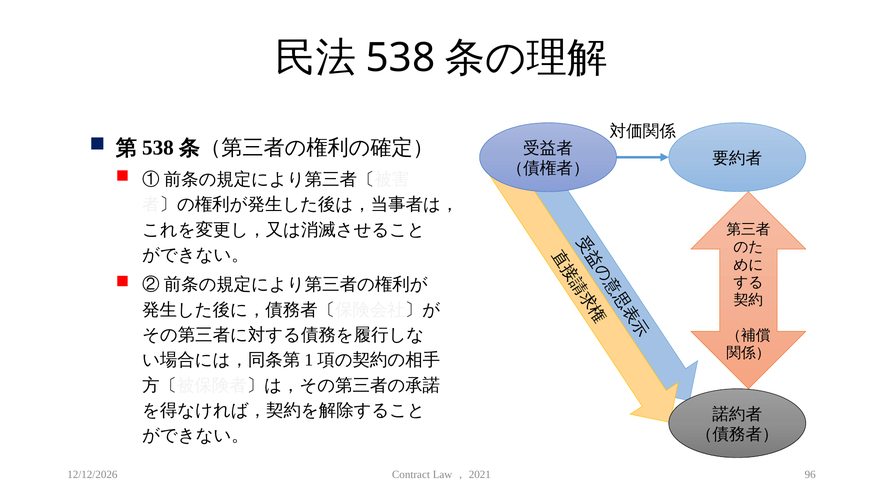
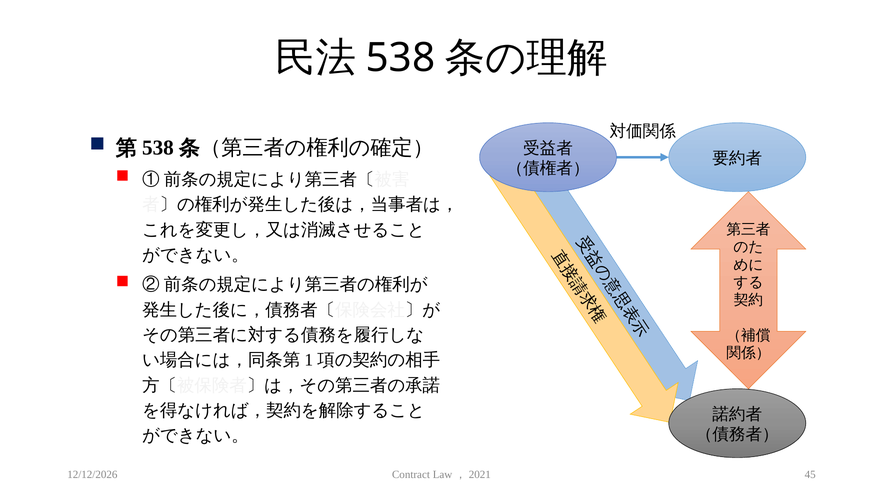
96: 96 -> 45
